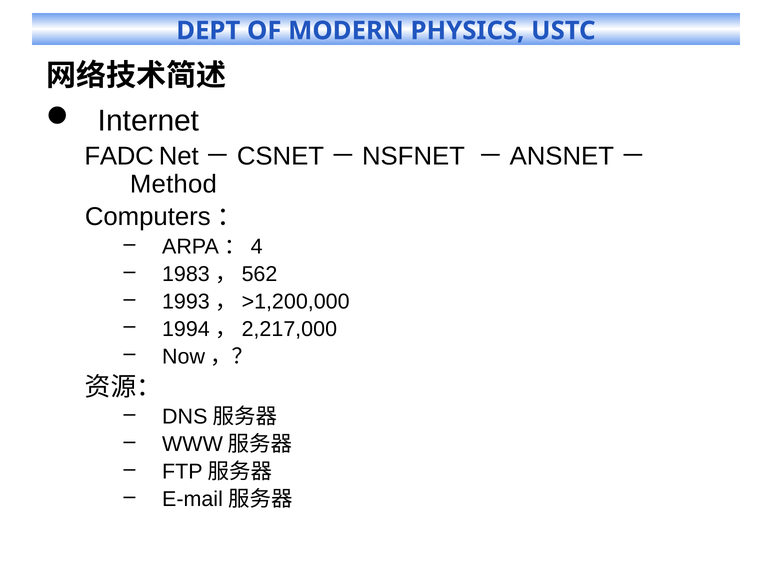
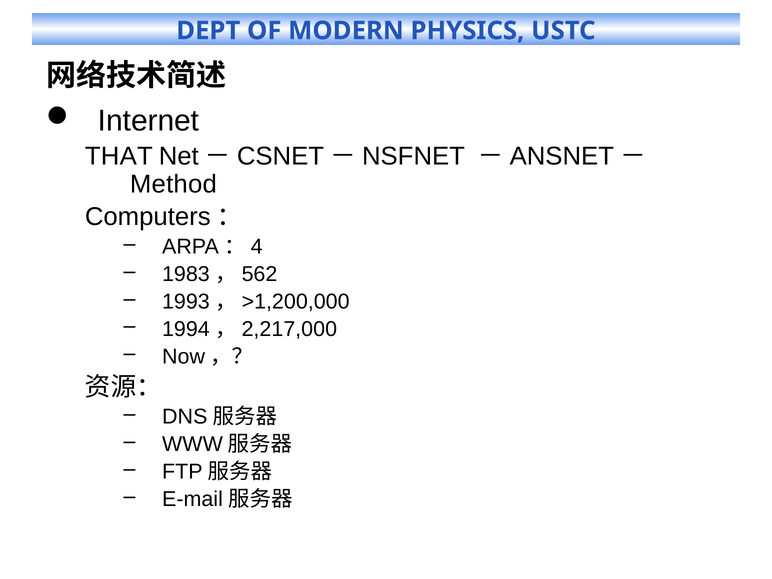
FADC: FADC -> THAT
